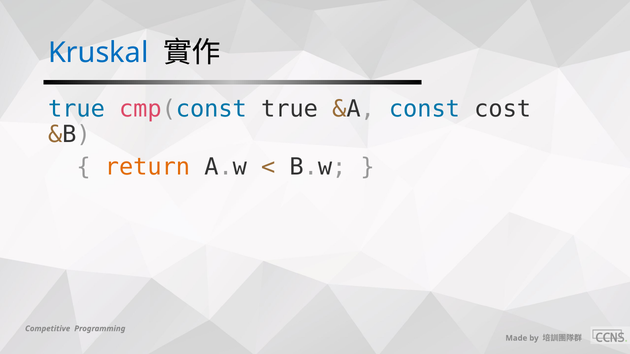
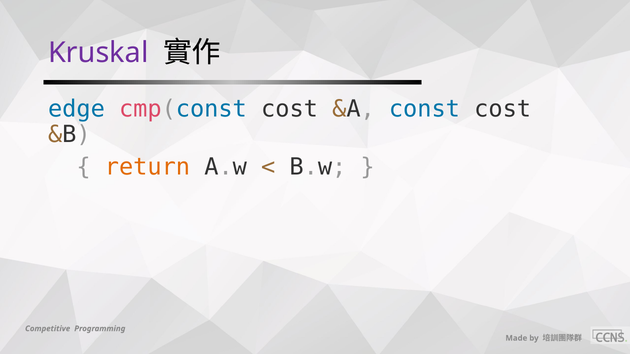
Kruskal colour: blue -> purple
true at (76, 109): true -> edge
cmp(const true: true -> cost
